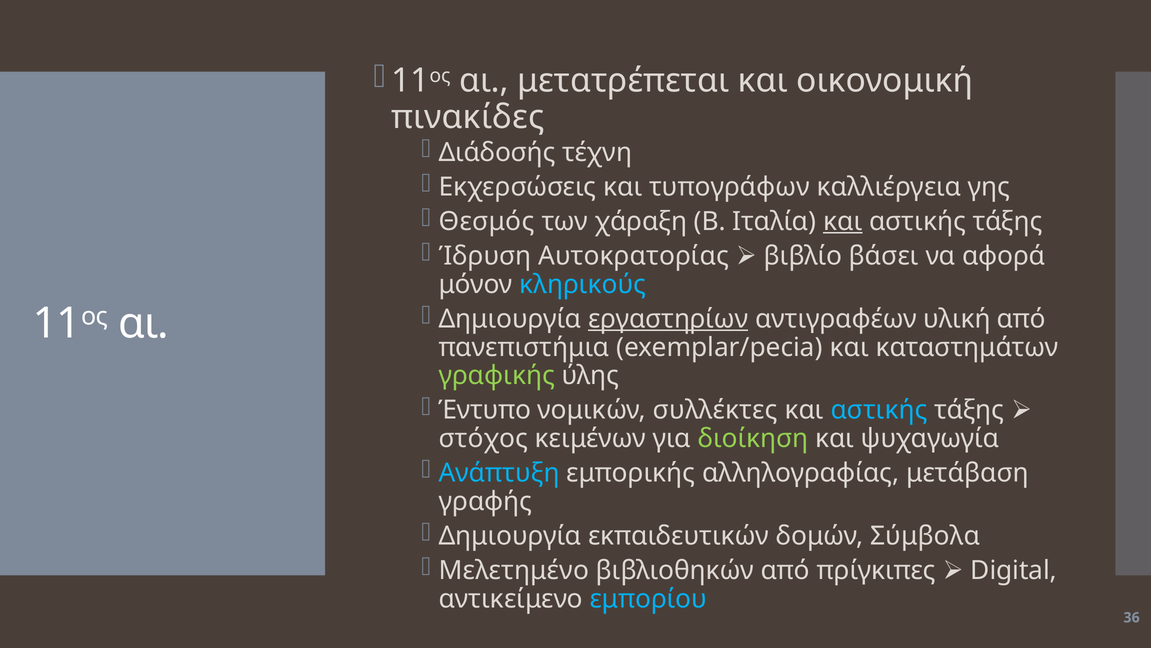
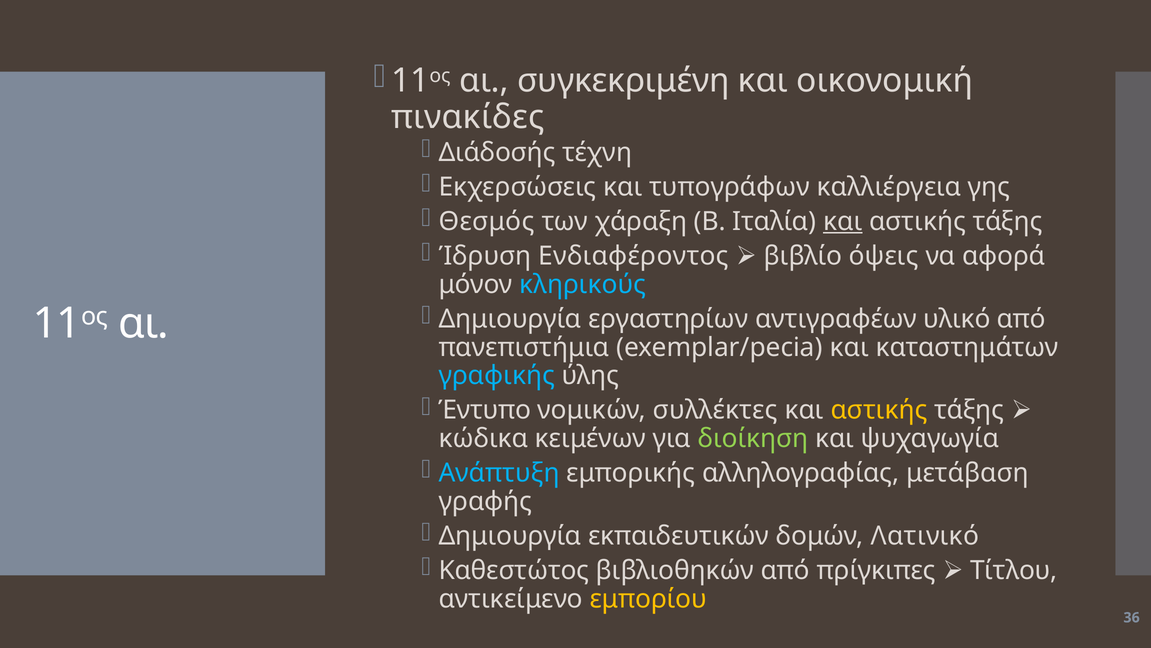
μετατρέπεται: μετατρέπεται -> συγκεκριμένη
Αυτοκρατορίας: Αυτοκρατορίας -> Ενδιαφέροντος
βάσει: βάσει -> όψεις
εργαστηρίων underline: present -> none
υλική: υλική -> υλικό
γραφικής colour: light green -> light blue
αστικής at (879, 410) colour: light blue -> yellow
στόχος: στόχος -> κώδικα
Σύμβολα: Σύμβολα -> Λατινικό
Μελετημένο: Μελετημένο -> Καθεστώτος
Digital: Digital -> Τίτλου
εμπορίου colour: light blue -> yellow
